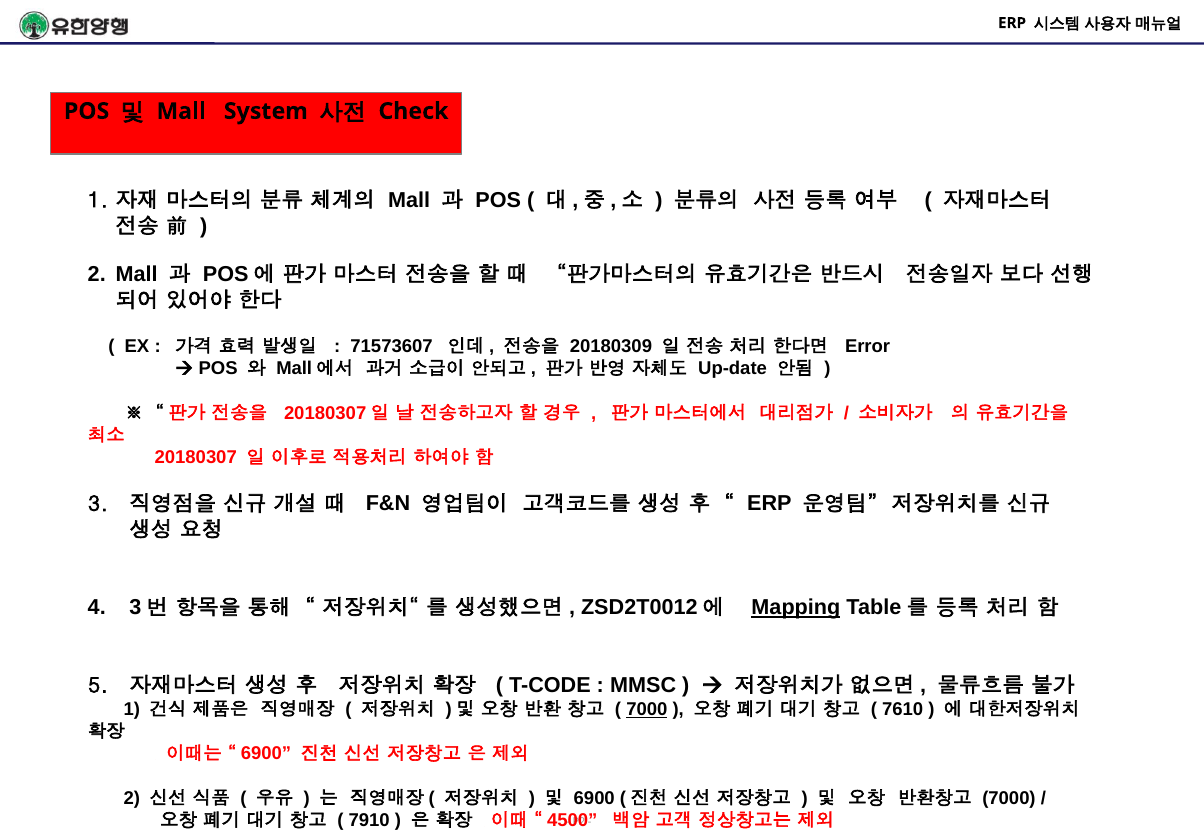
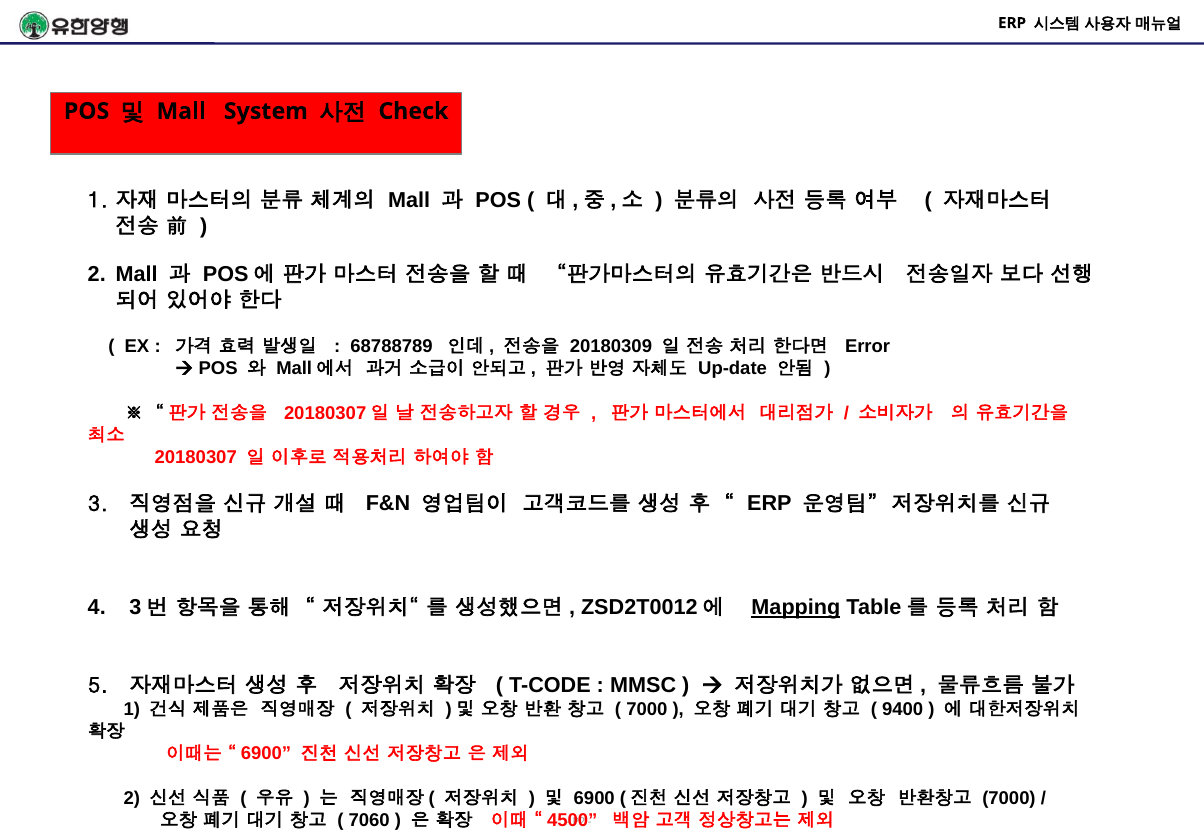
71573607: 71573607 -> 68788789
7000 at (647, 710) underline: present -> none
7610: 7610 -> 9400
7910: 7910 -> 7060
